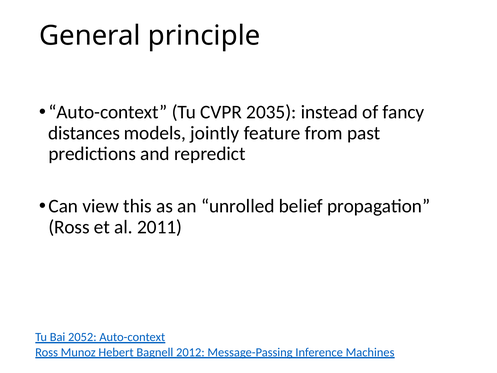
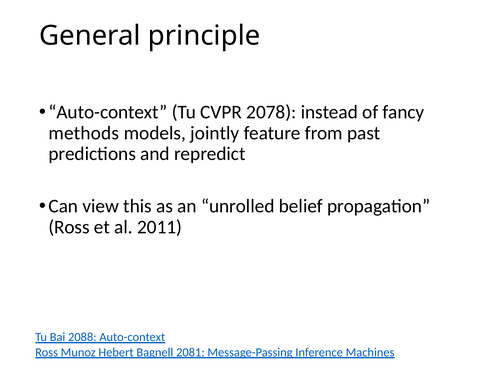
2035: 2035 -> 2078
distances: distances -> methods
2052: 2052 -> 2088
2012: 2012 -> 2081
